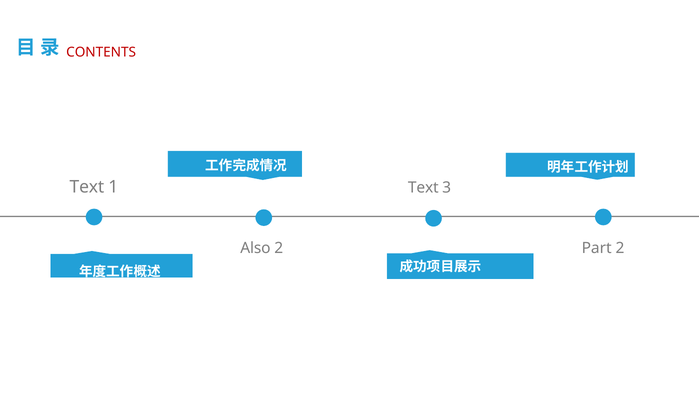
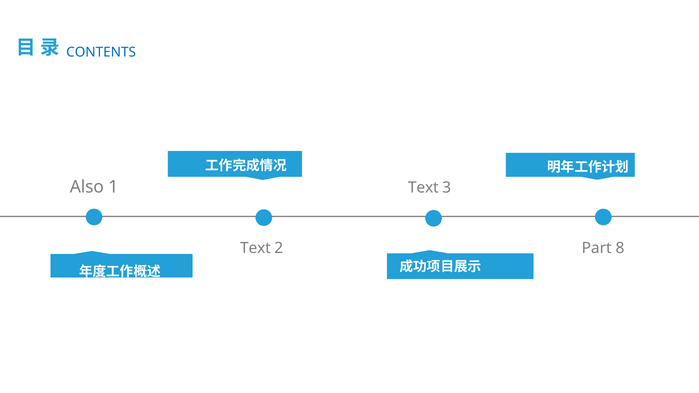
CONTENTS colour: red -> blue
Text at (87, 187): Text -> Also
Also at (255, 248): Also -> Text
Part 2: 2 -> 8
